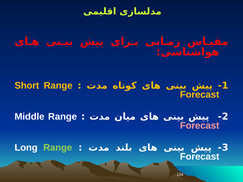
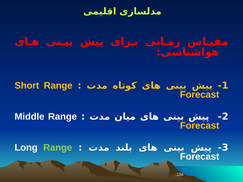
Forecast at (200, 126) colour: pink -> yellow
